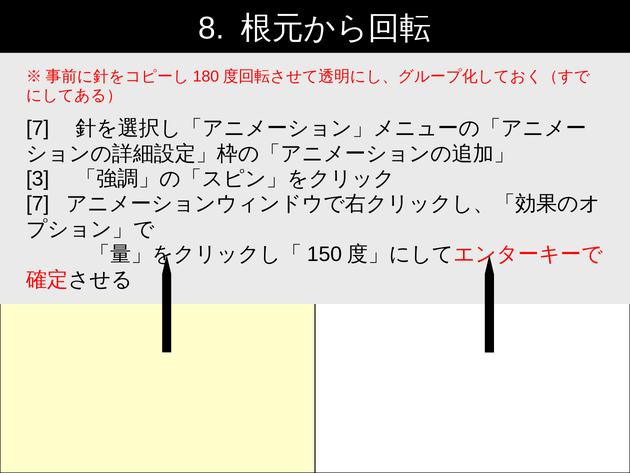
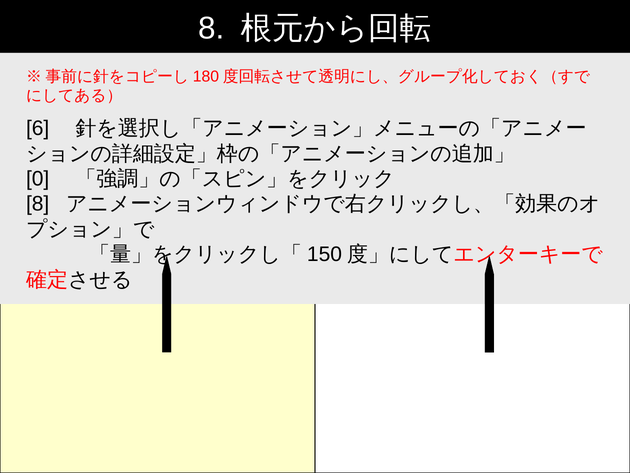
7 at (38, 128): 7 -> 6
3: 3 -> 0
7 at (38, 204): 7 -> 8
